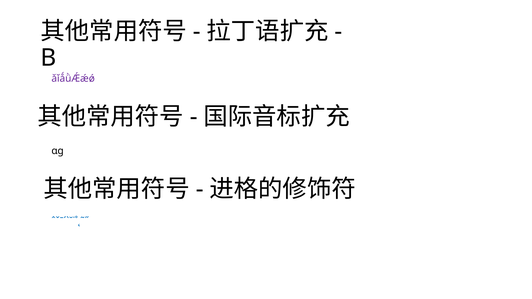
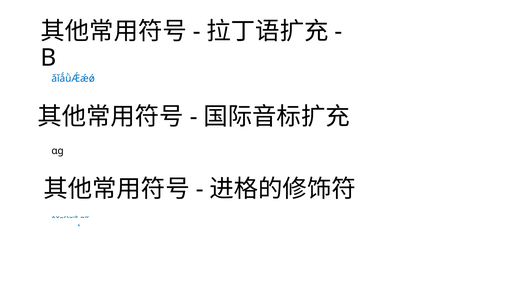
ǎǐǻǜǼǽǿ colour: purple -> blue
